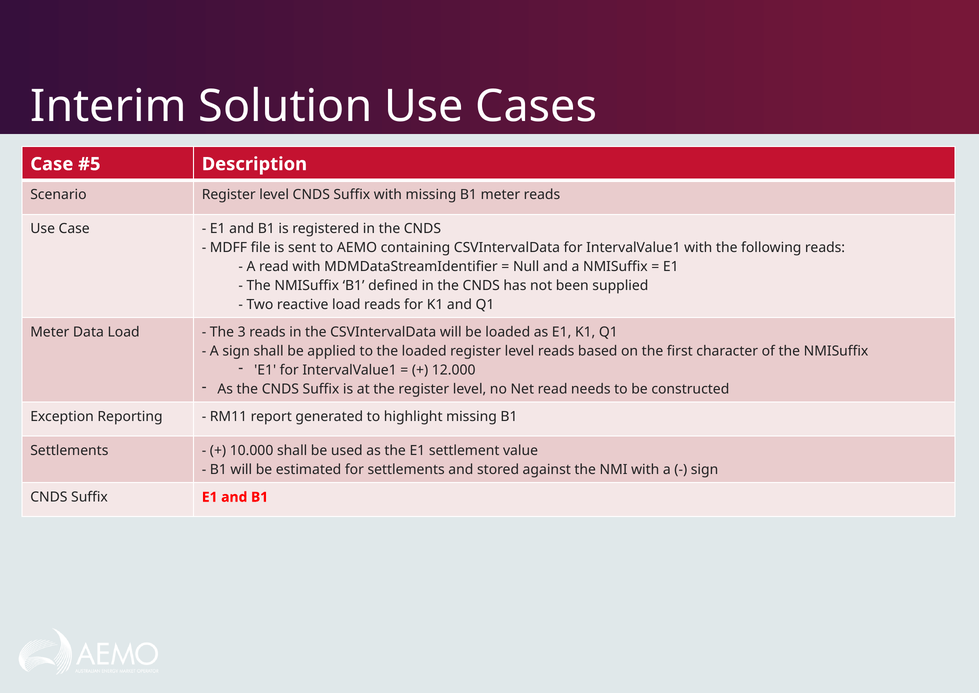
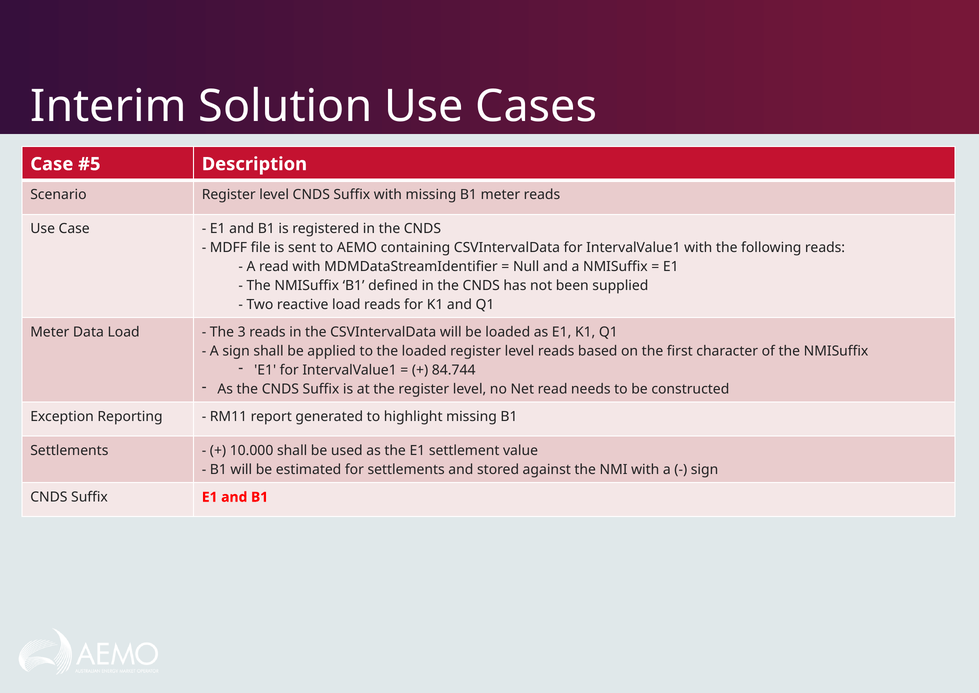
12.000: 12.000 -> 84.744
